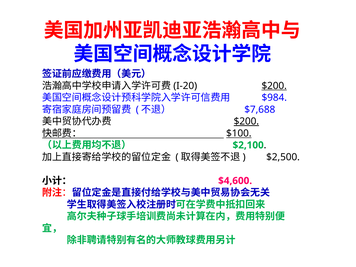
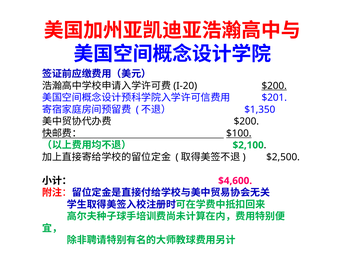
$984: $984 -> $201
$7,688: $7,688 -> $1,350
$200 at (246, 121) underline: present -> none
